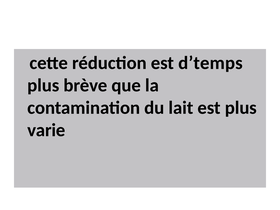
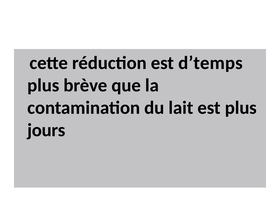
varie: varie -> jours
